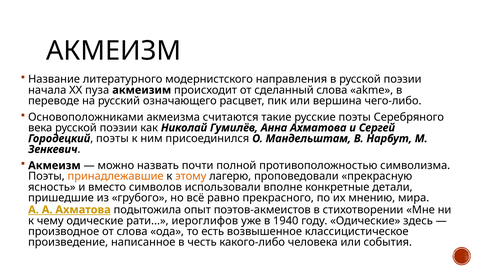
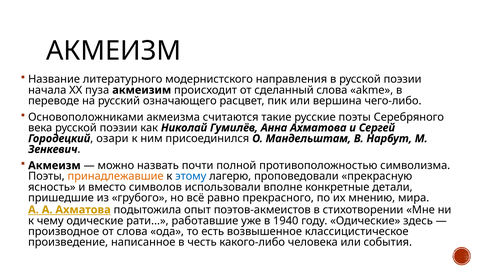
поэты at (112, 139): поэты -> озари
этому colour: orange -> blue
иероглифов: иероглифов -> работавшие
